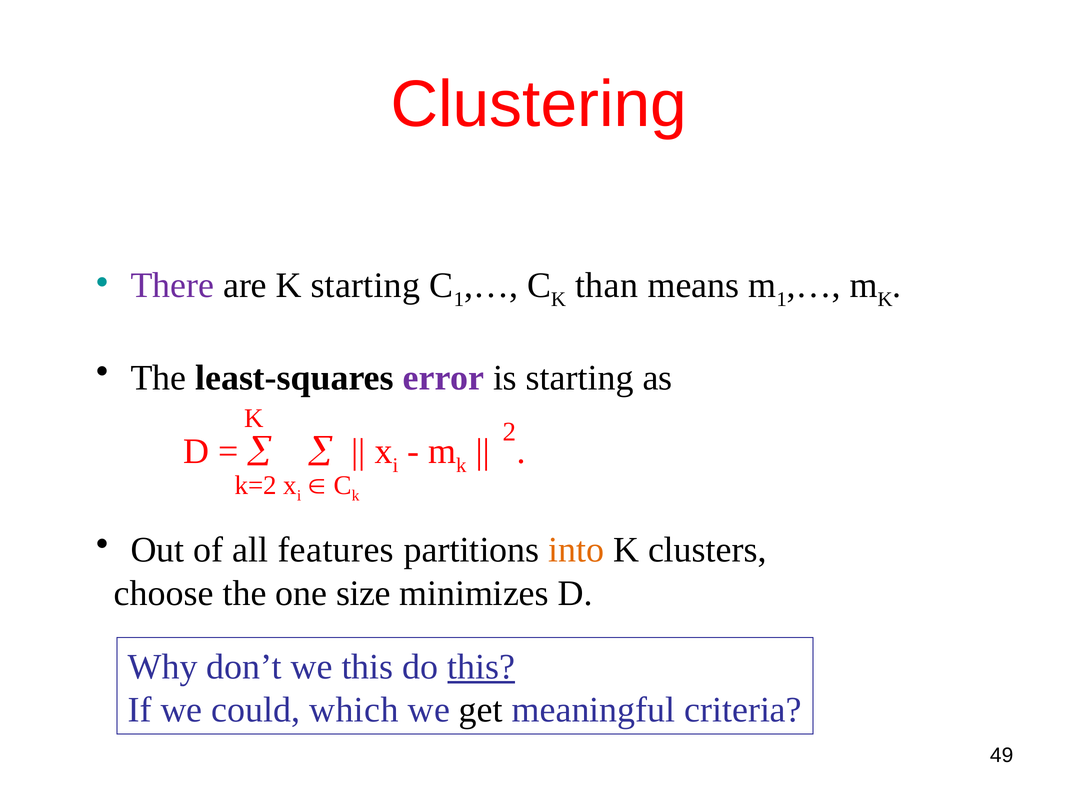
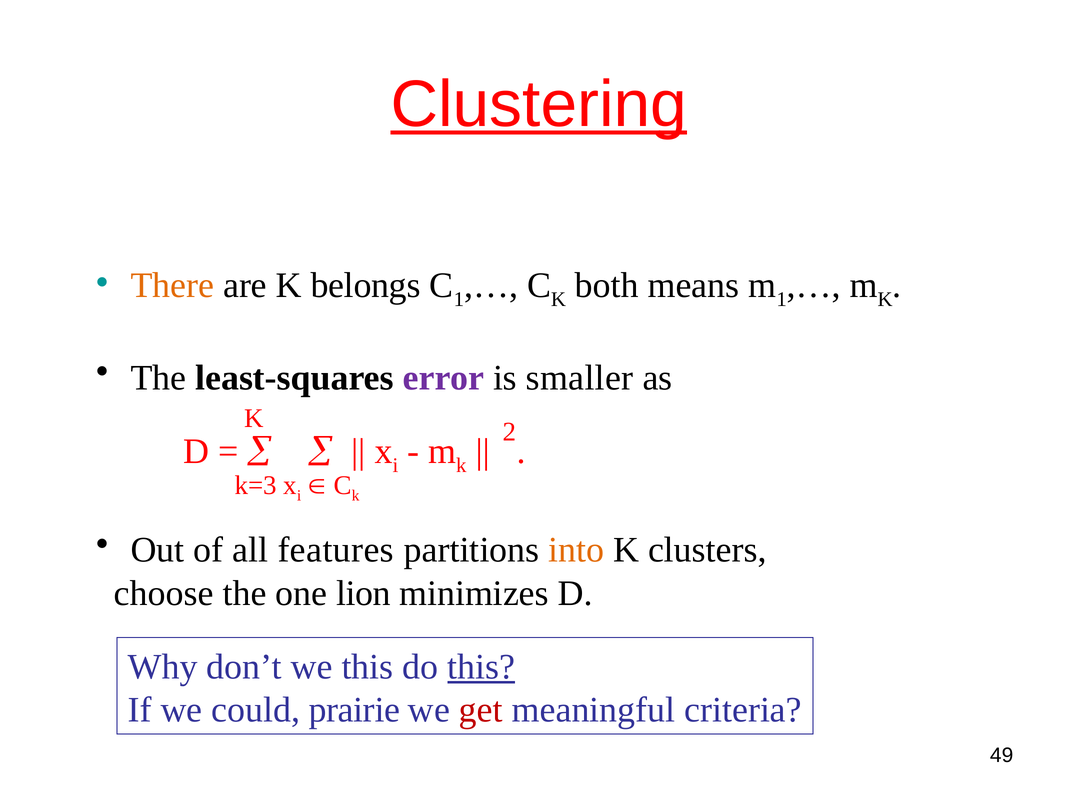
Clustering underline: none -> present
There colour: purple -> orange
K starting: starting -> belongs
than: than -> both
is starting: starting -> smaller
k=2: k=2 -> k=3
size: size -> lion
which: which -> prairie
get colour: black -> red
